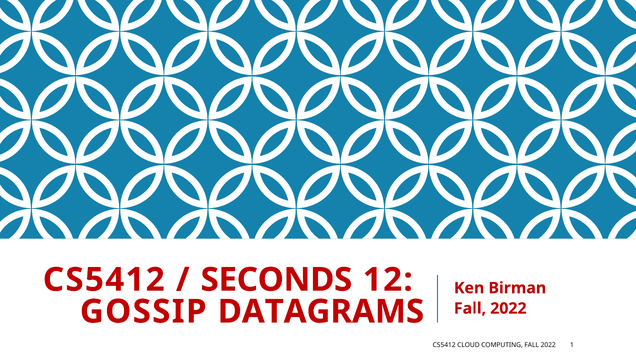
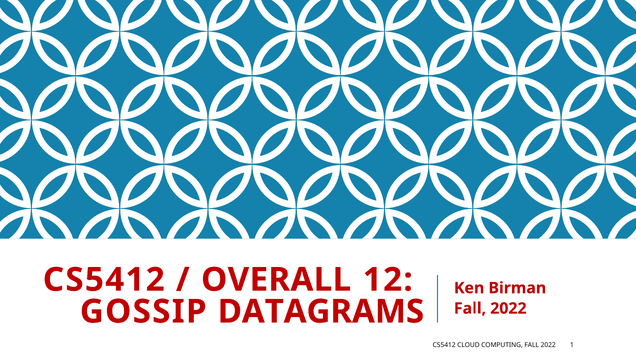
SECONDS: SECONDS -> OVERALL
